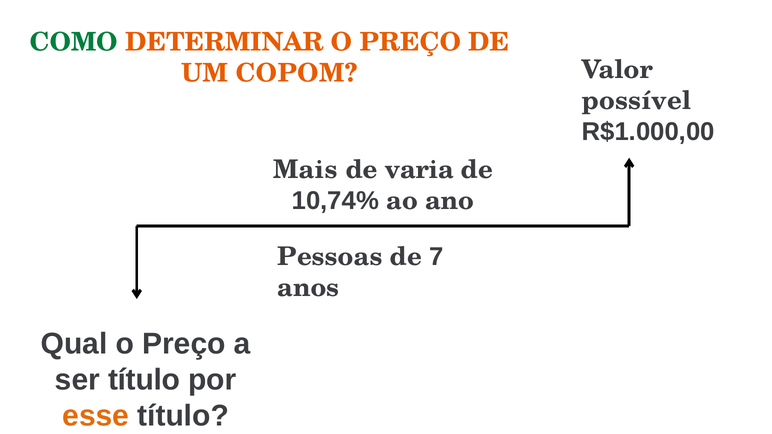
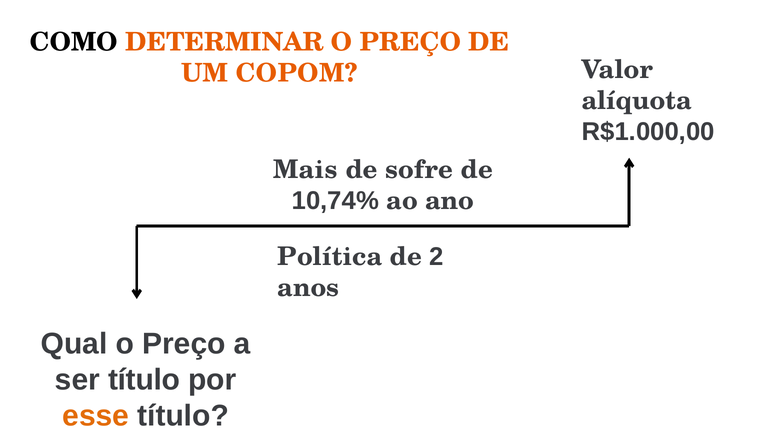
COMO colour: green -> black
possível: possível -> alíquota
varia: varia -> sofre
Pessoas: Pessoas -> Política
7: 7 -> 2
